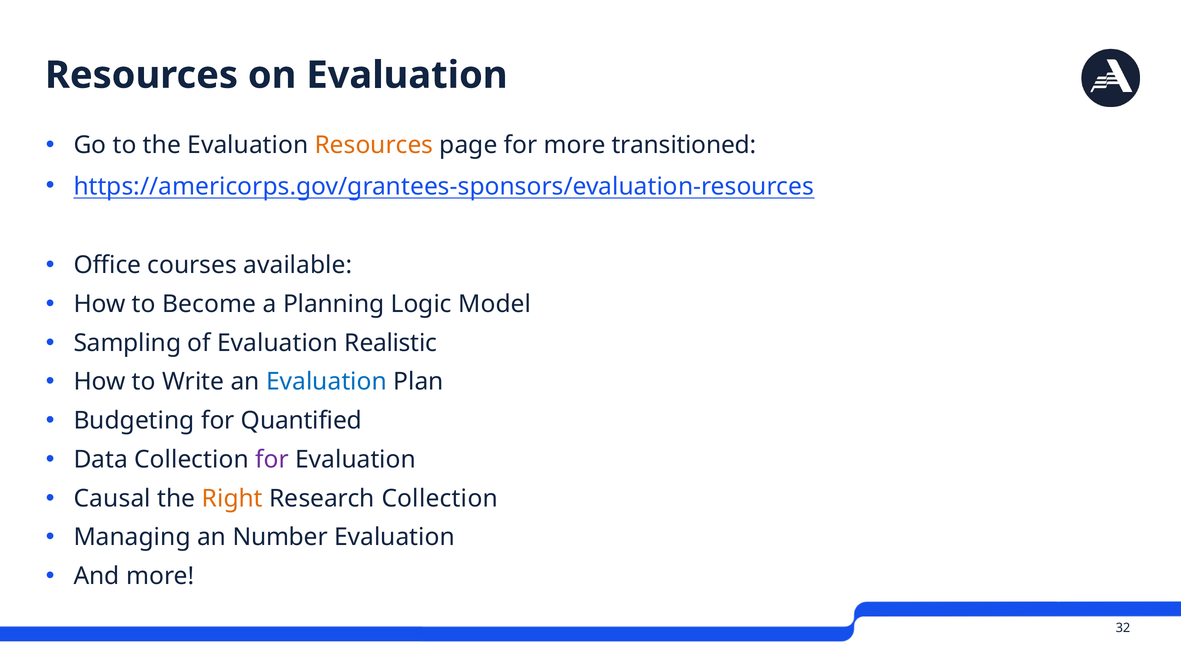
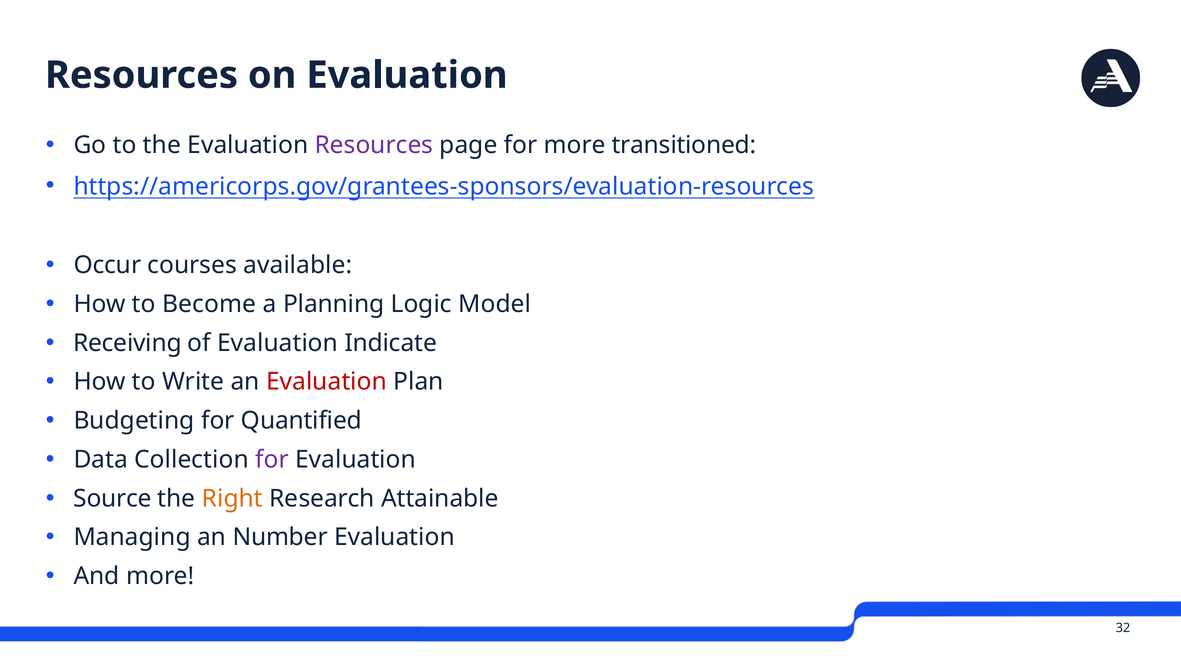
Resources at (374, 145) colour: orange -> purple
Office: Office -> Occur
Sampling: Sampling -> Receiving
Realistic: Realistic -> Indicate
Evaluation at (326, 382) colour: blue -> red
Causal: Causal -> Source
Research Collection: Collection -> Attainable
